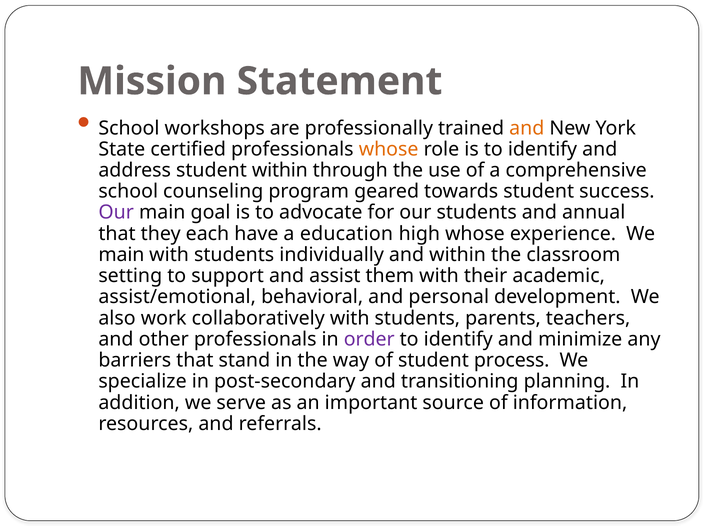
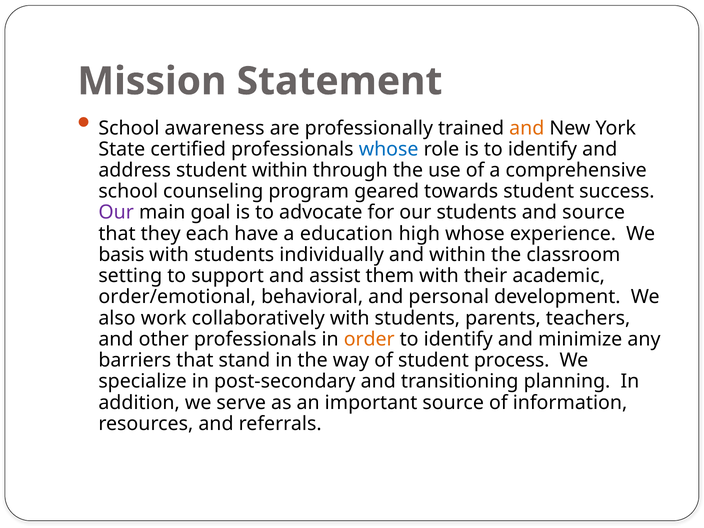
workshops: workshops -> awareness
whose at (389, 149) colour: orange -> blue
and annual: annual -> source
main at (121, 255): main -> basis
assist/emotional: assist/emotional -> order/emotional
order colour: purple -> orange
